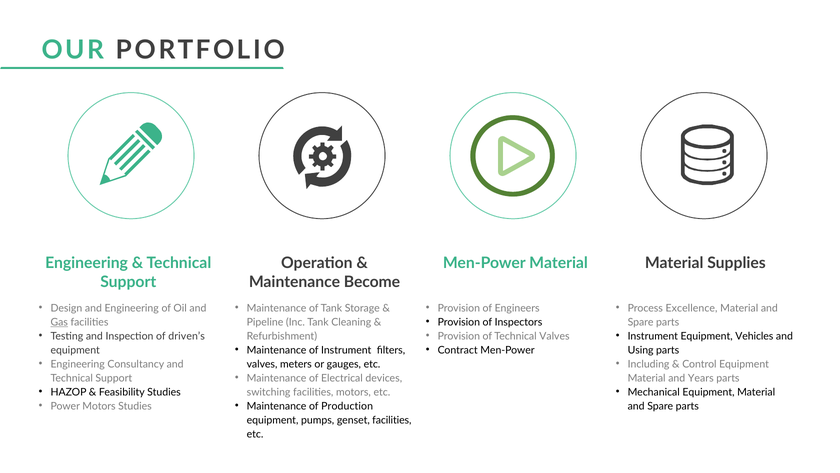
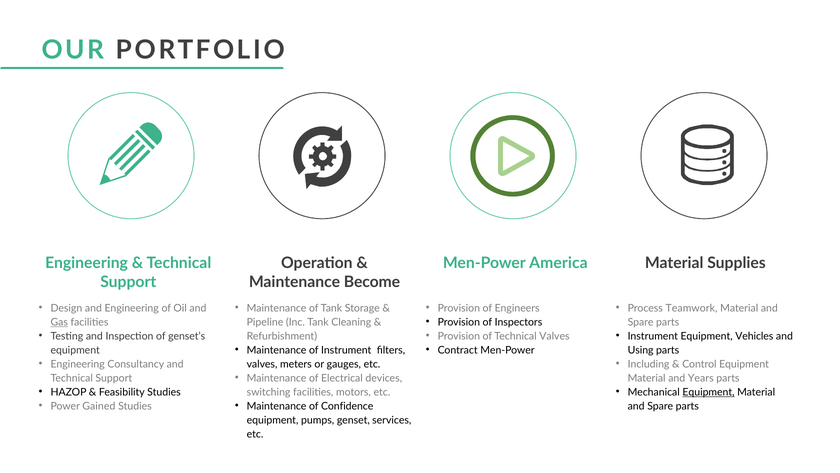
Material at (559, 263): Material -> America
Excellence: Excellence -> Teamwork
driven’s: driven’s -> genset’s
Equipment at (709, 392) underline: none -> present
Power Motors: Motors -> Gained
Production: Production -> Confidence
genset facilities: facilities -> services
